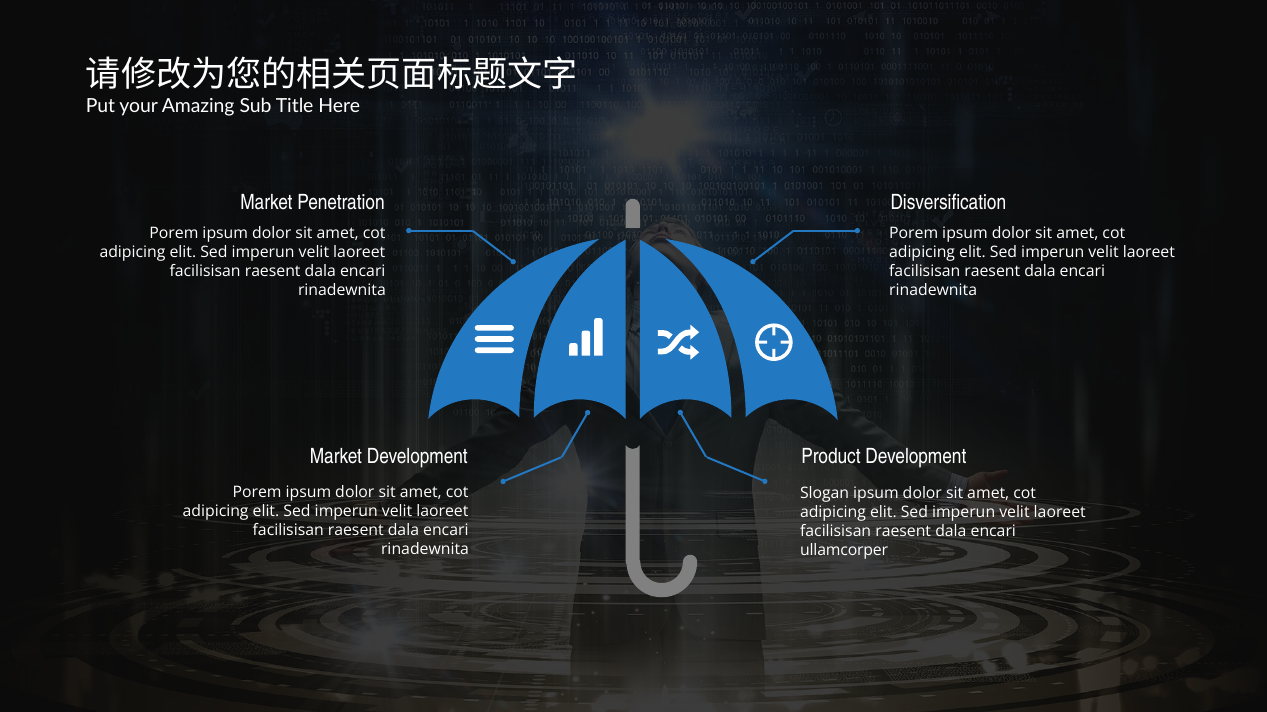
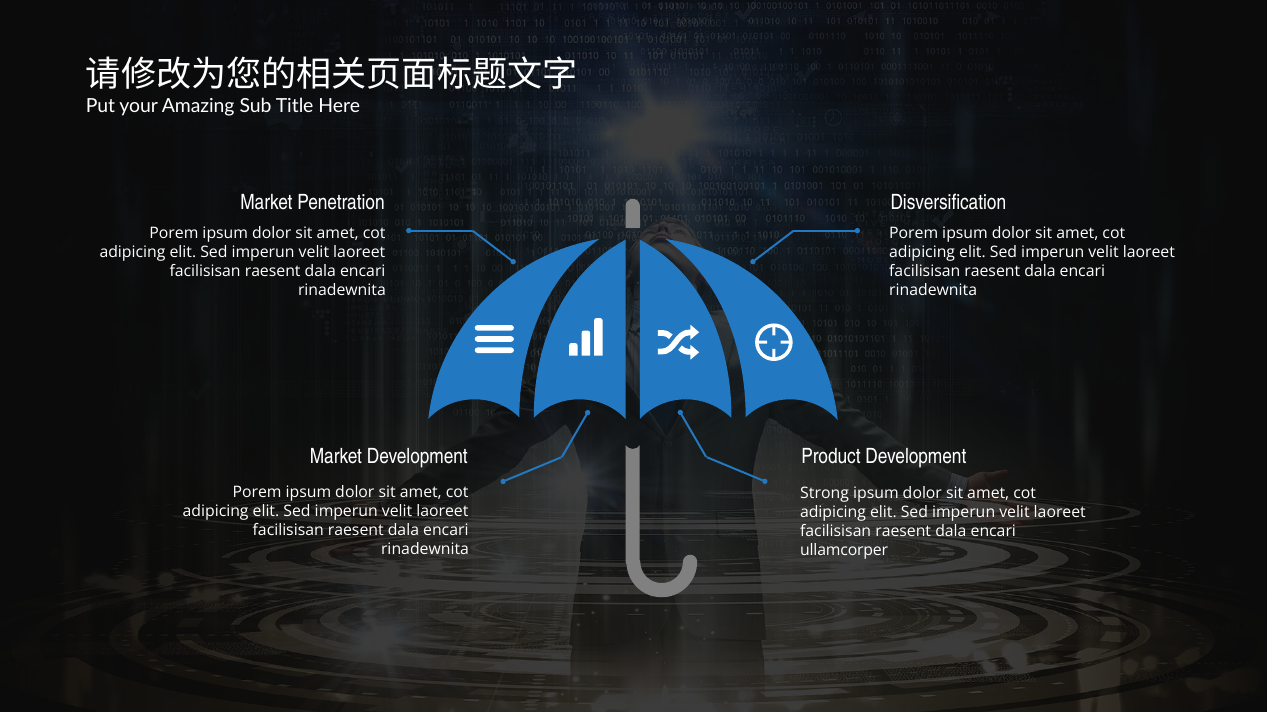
Slogan: Slogan -> Strong
